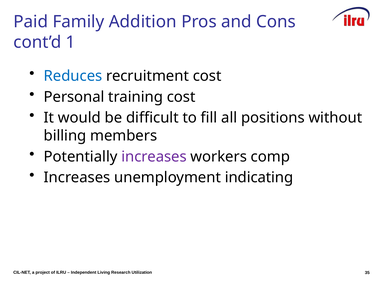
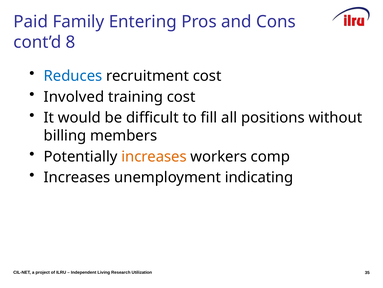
Addition: Addition -> Entering
1: 1 -> 8
Personal: Personal -> Involved
increases at (154, 156) colour: purple -> orange
